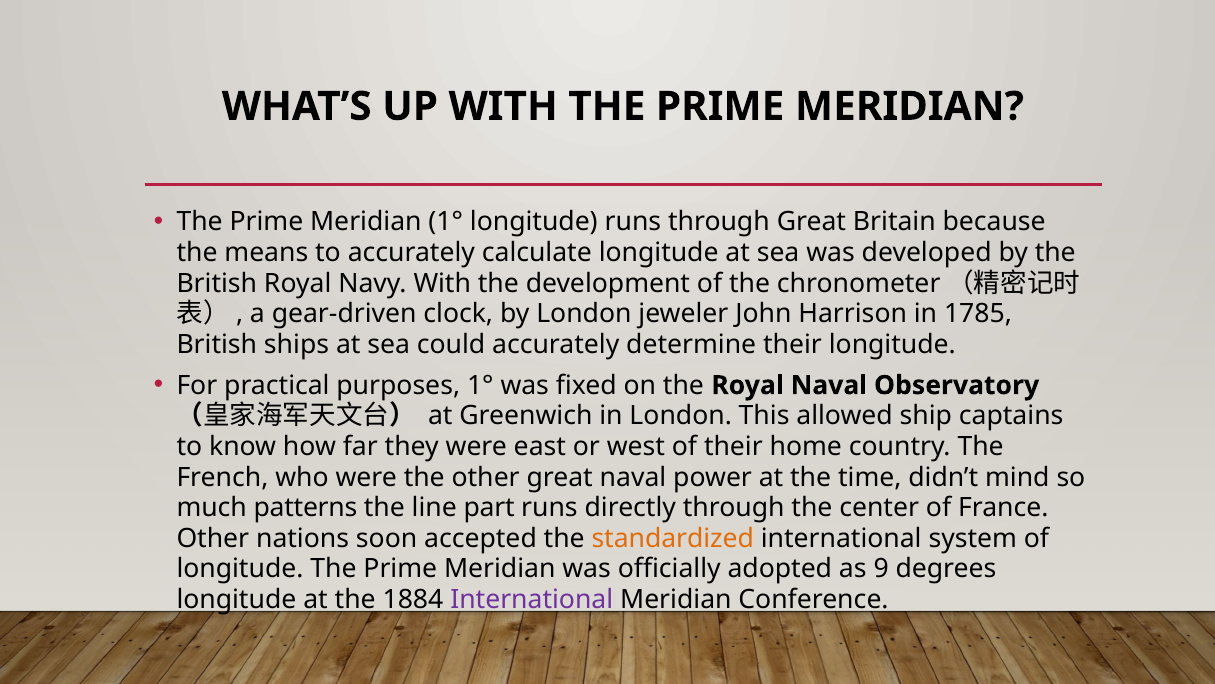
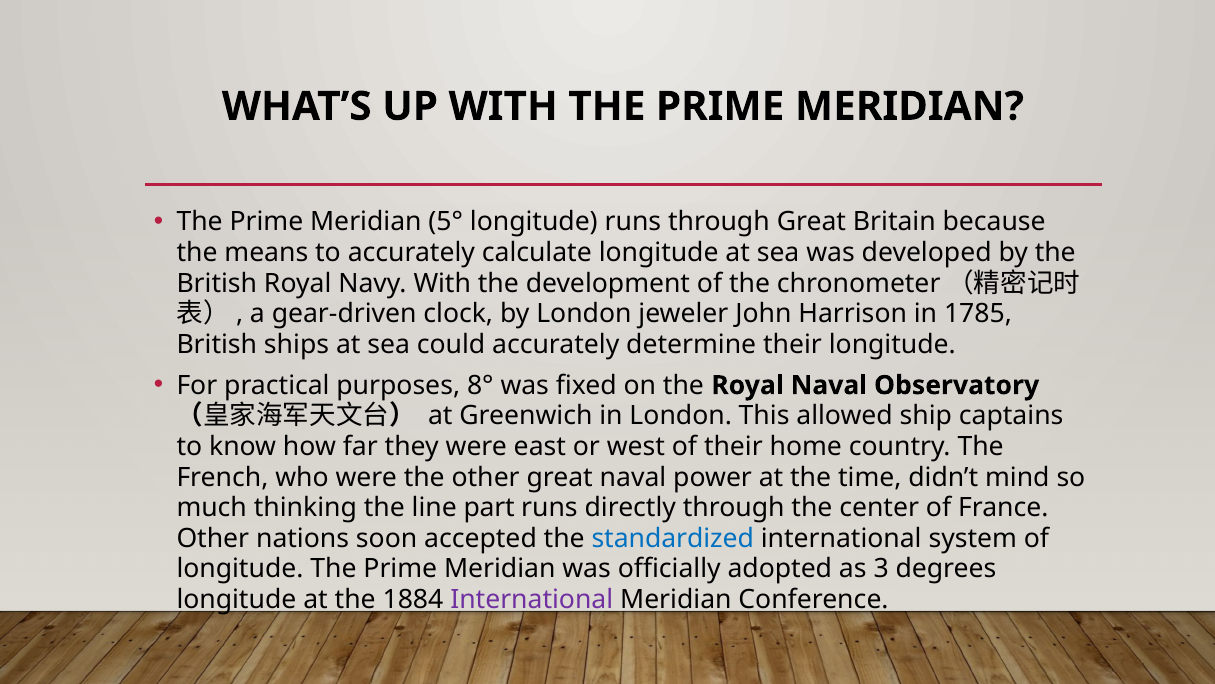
Meridian 1°: 1° -> 5°
purposes 1°: 1° -> 8°
patterns: patterns -> thinking
standardized colour: orange -> blue
9: 9 -> 3
